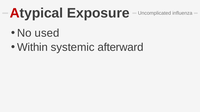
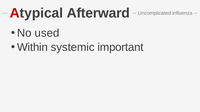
Exposure: Exposure -> Afterward
afterward: afterward -> important
